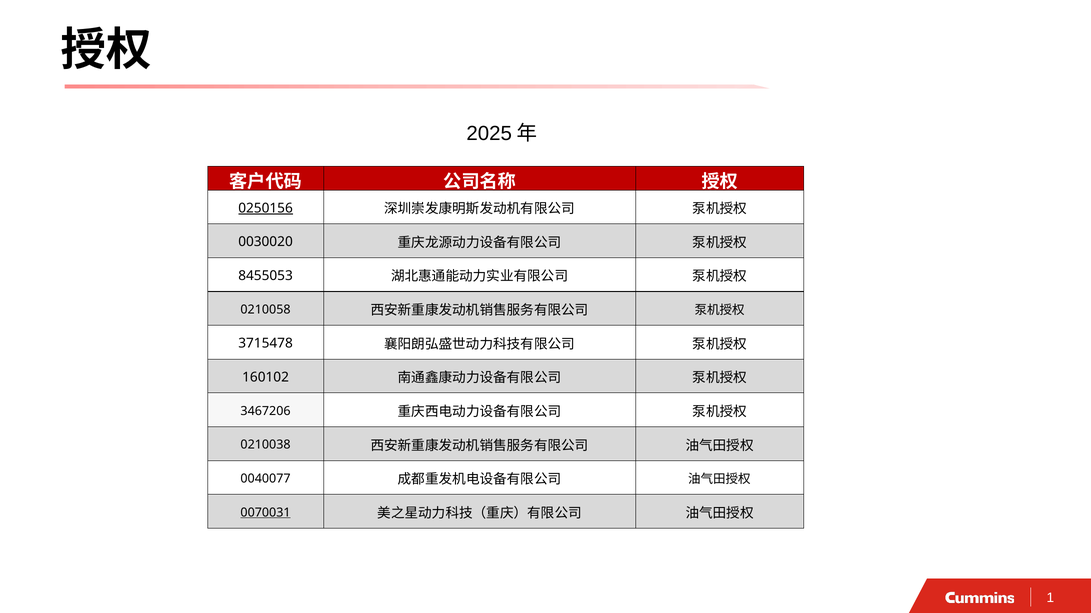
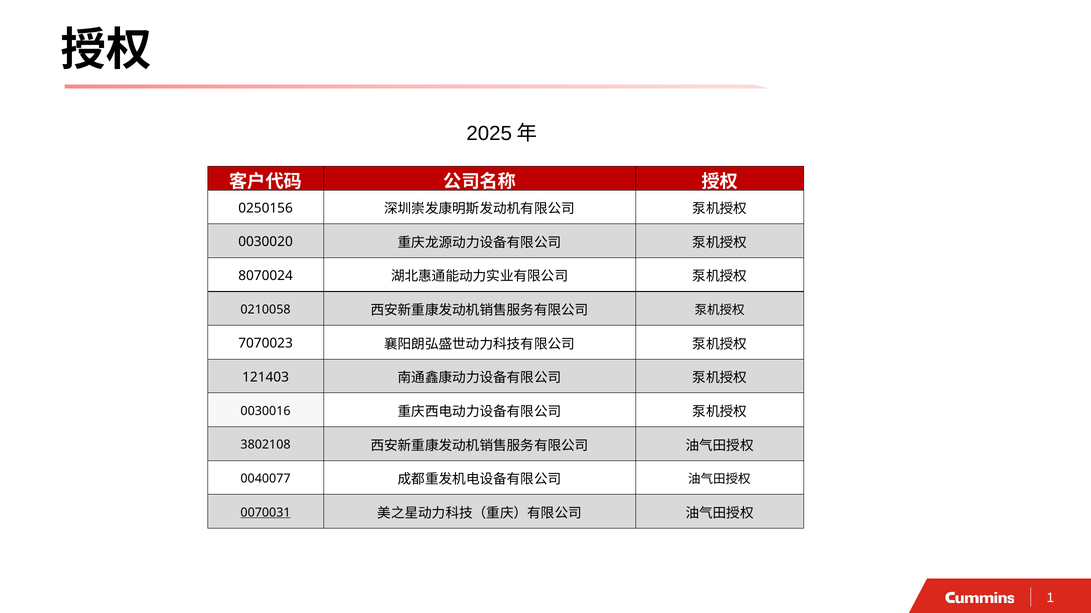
0250156 underline: present -> none
8455053: 8455053 -> 8070024
3715478: 3715478 -> 7070023
160102: 160102 -> 121403
3467206: 3467206 -> 0030016
0210038: 0210038 -> 3802108
